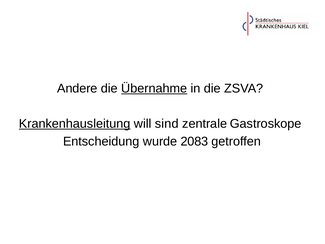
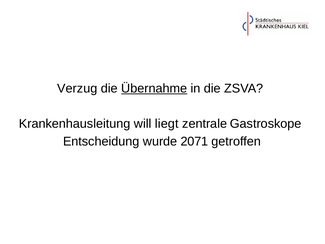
Andere: Andere -> Verzug
Krankenhausleitung underline: present -> none
sind: sind -> liegt
2083: 2083 -> 2071
